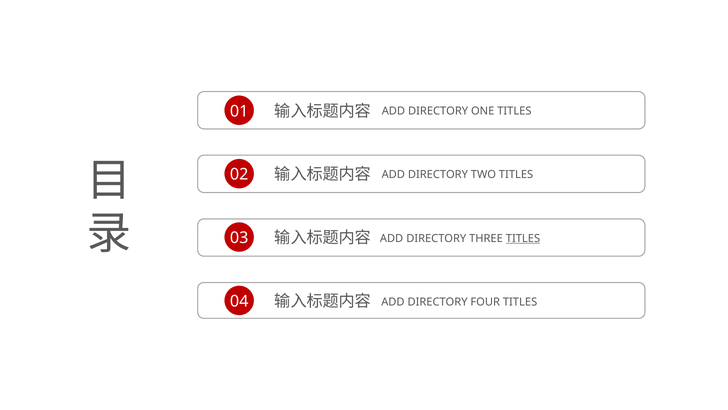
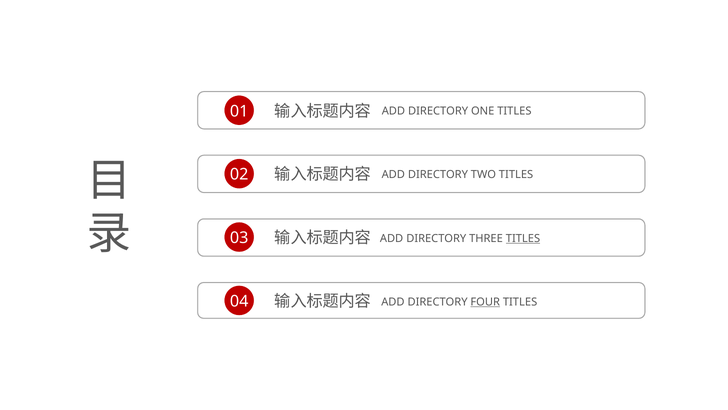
FOUR underline: none -> present
